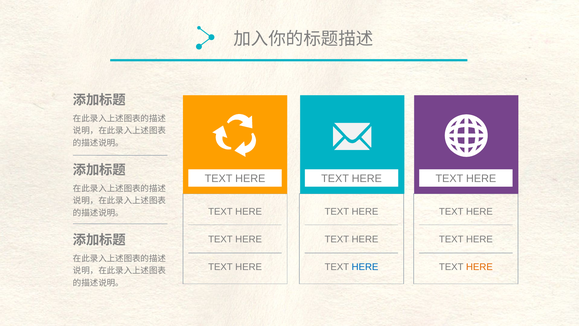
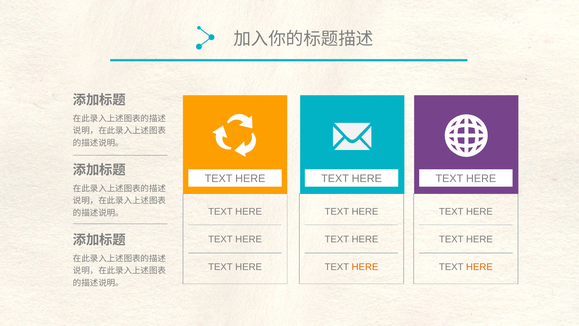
HERE at (365, 267) colour: blue -> orange
